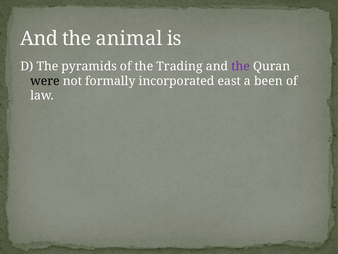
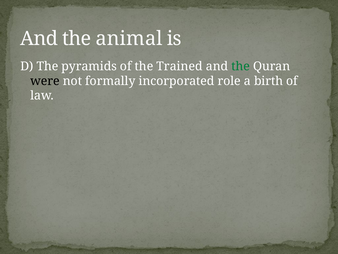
Trading: Trading -> Trained
the at (241, 66) colour: purple -> green
east: east -> role
been: been -> birth
